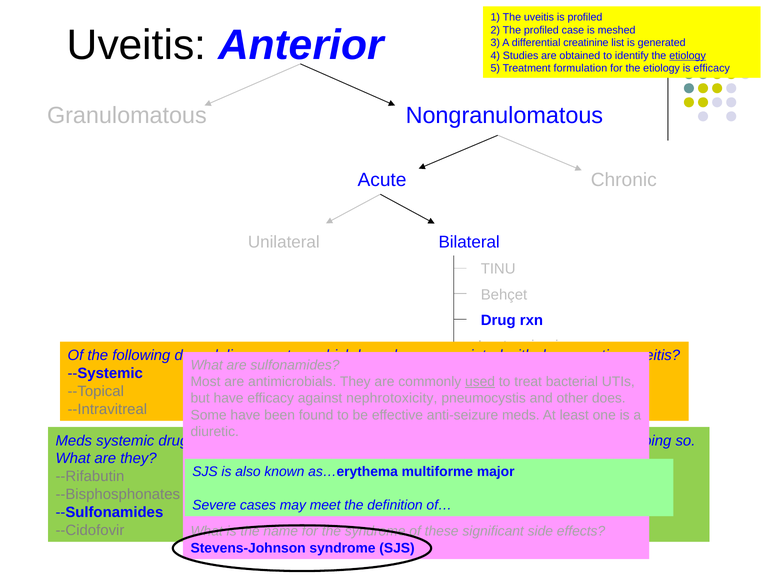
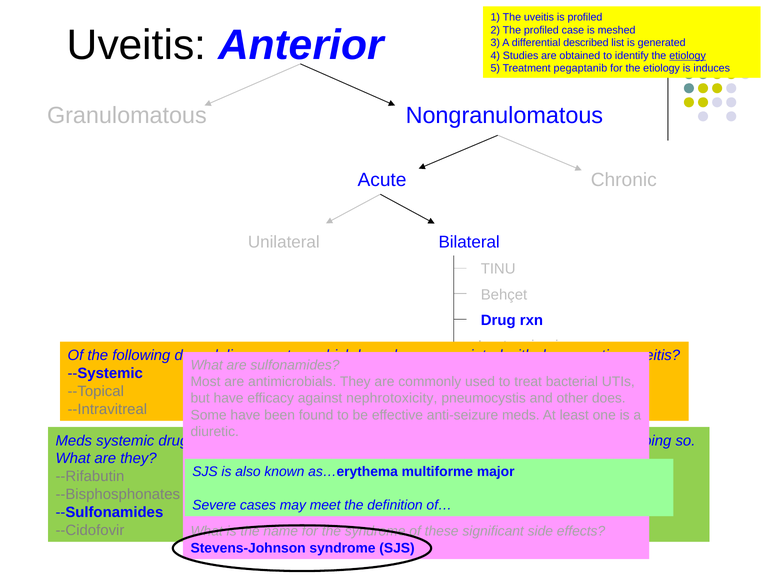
creatinine: creatinine -> described
formulation: formulation -> pegaptanib
is efficacy: efficacy -> induces
used underline: present -> none
